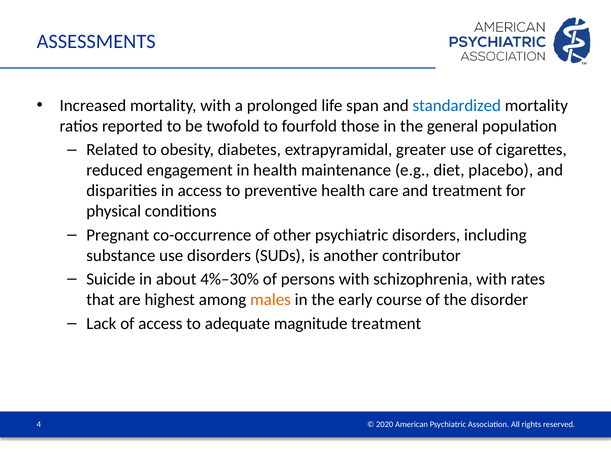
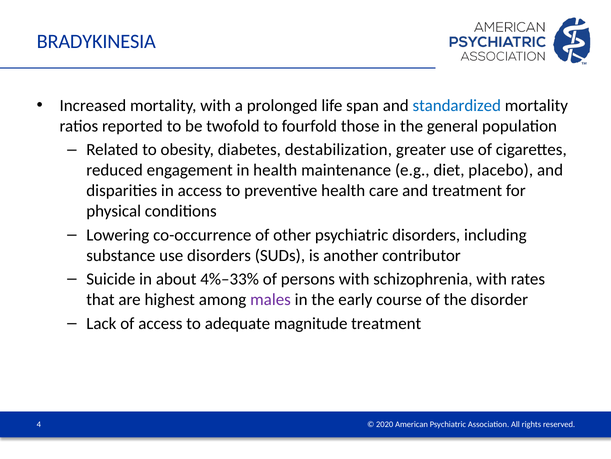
ASSESSMENTS: ASSESSMENTS -> BRADYKINESIA
extrapyramidal: extrapyramidal -> destabilization
Pregnant: Pregnant -> Lowering
4%–30%: 4%–30% -> 4%–33%
males colour: orange -> purple
